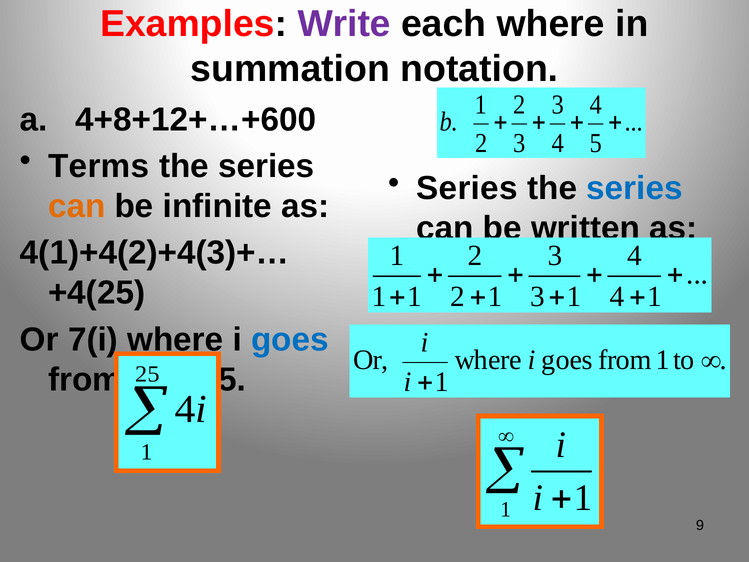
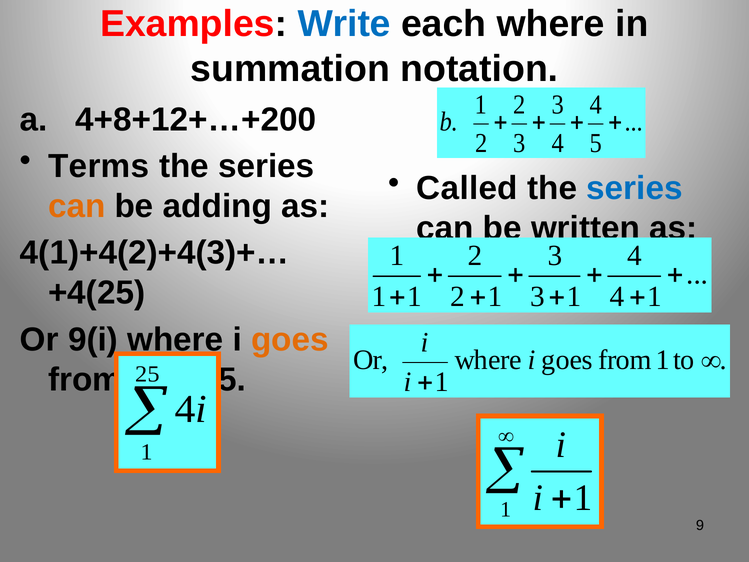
Write colour: purple -> blue
4+8+12+…+600: 4+8+12+…+600 -> 4+8+12+…+200
Series at (467, 188): Series -> Called
infinite: infinite -> adding
7(i: 7(i -> 9(i
goes at (290, 339) colour: blue -> orange
